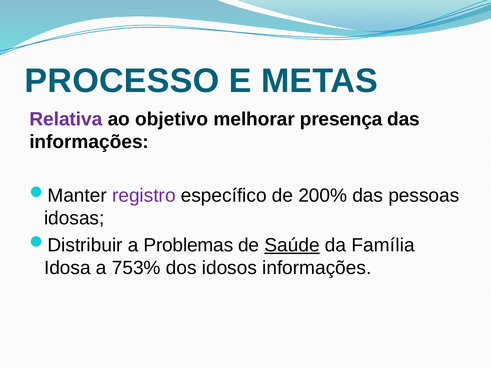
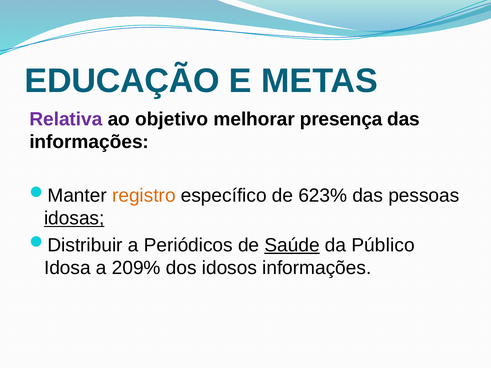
PROCESSO: PROCESSO -> EDUCAÇÃO
registro colour: purple -> orange
200%: 200% -> 623%
idosas underline: none -> present
Problemas: Problemas -> Periódicos
Família: Família -> Público
753%: 753% -> 209%
